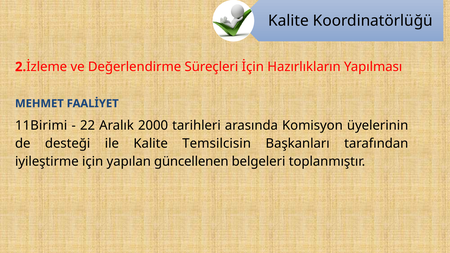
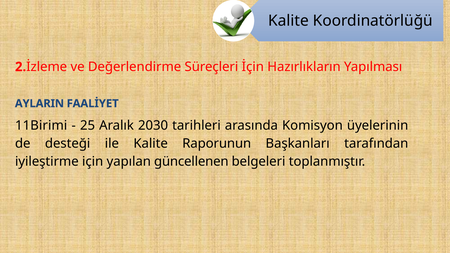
MEHMET: MEHMET -> AYLARIN
22: 22 -> 25
2000: 2000 -> 2030
Temsilcisin: Temsilcisin -> Raporunun
